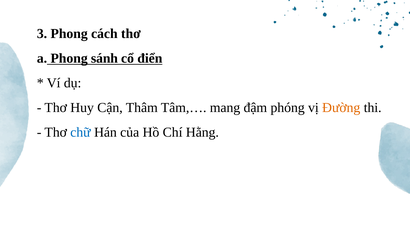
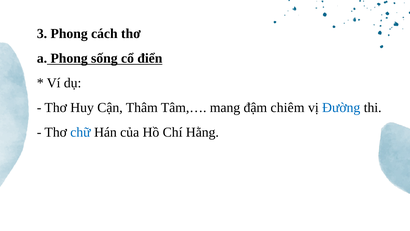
sánh: sánh -> sống
phóng: phóng -> chiêm
Đường colour: orange -> blue
